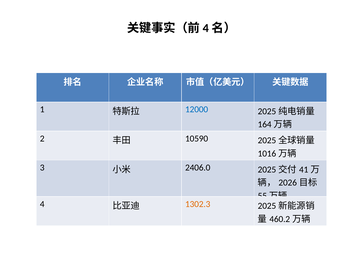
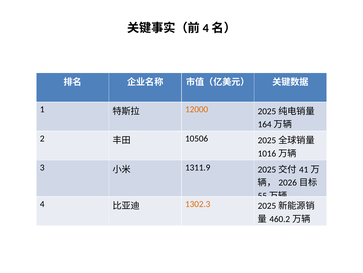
12000 colour: blue -> orange
10590: 10590 -> 10506
2406.0: 2406.0 -> 1311.9
